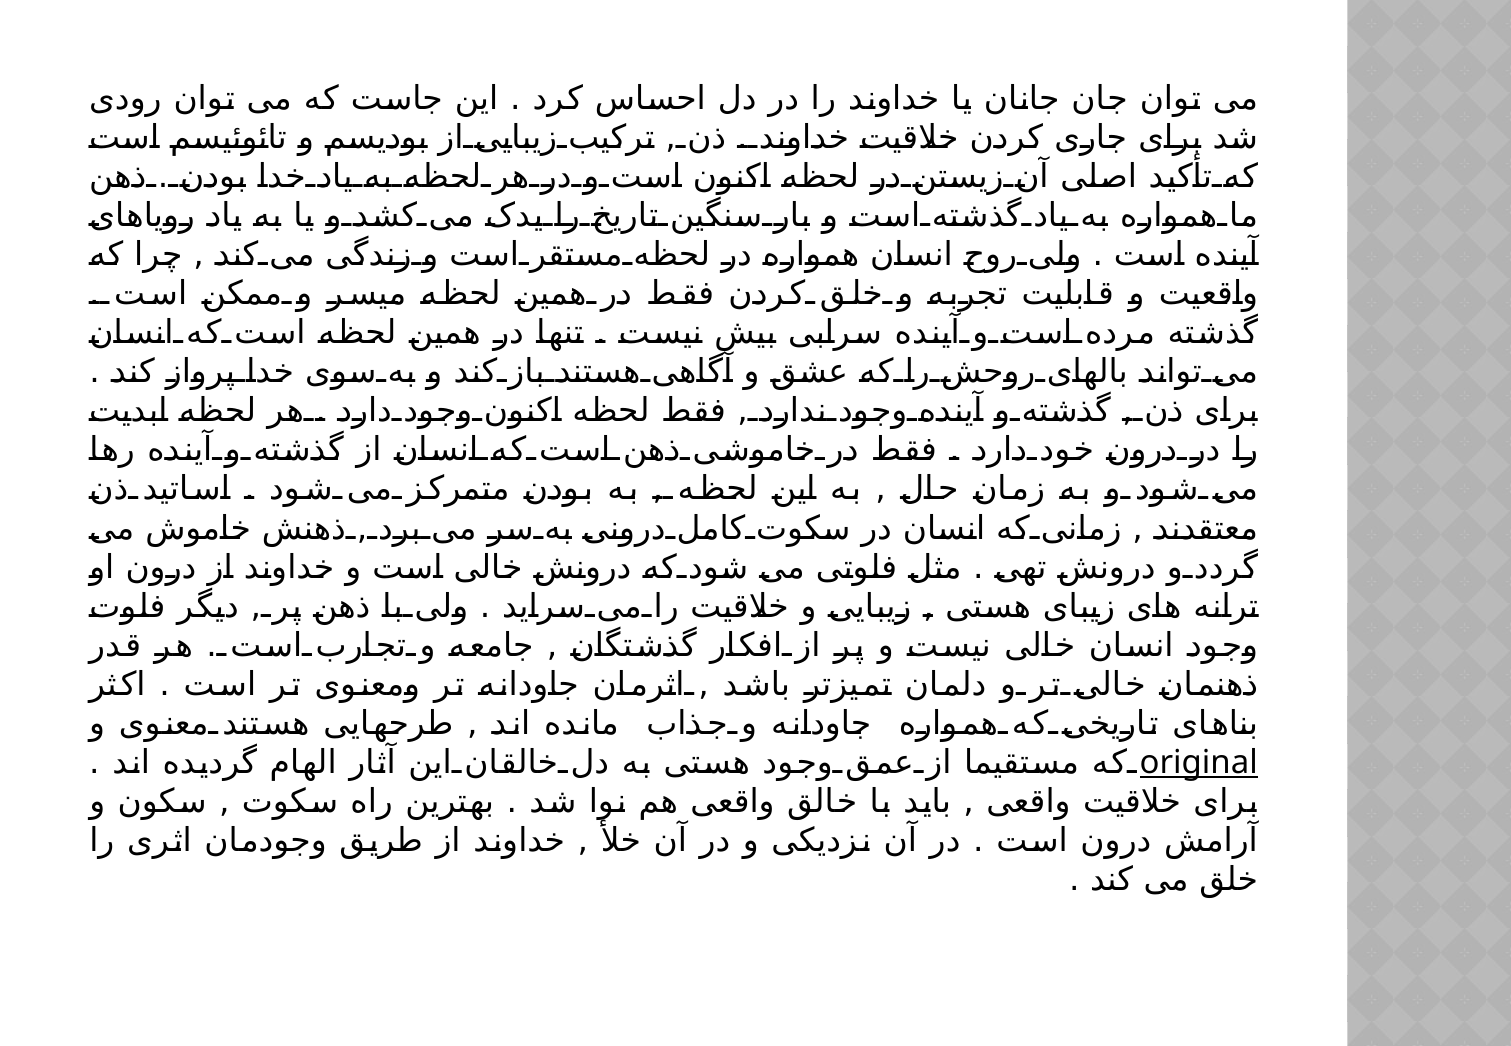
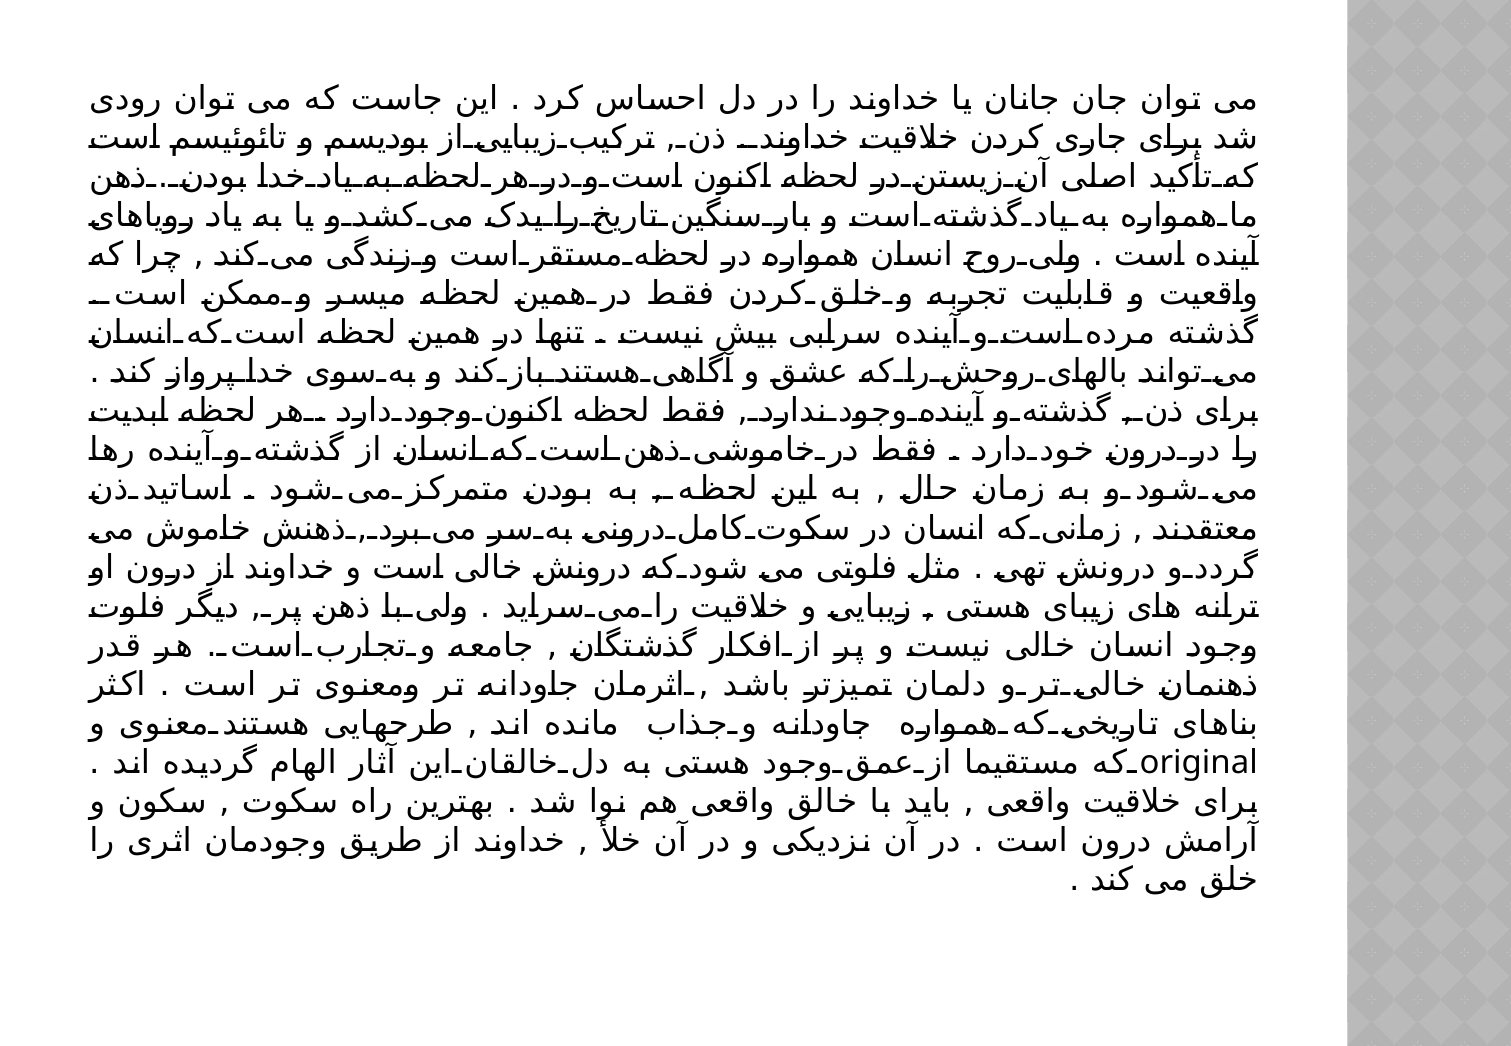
original underline: present -> none
